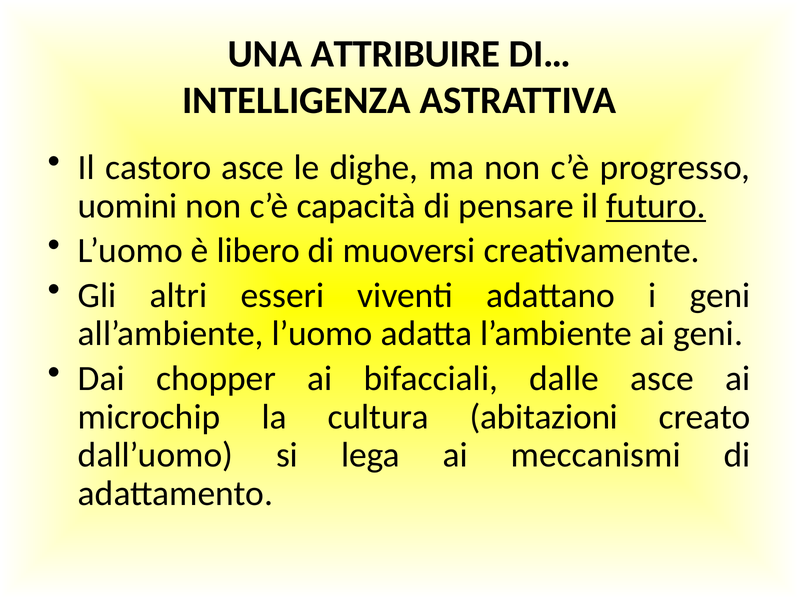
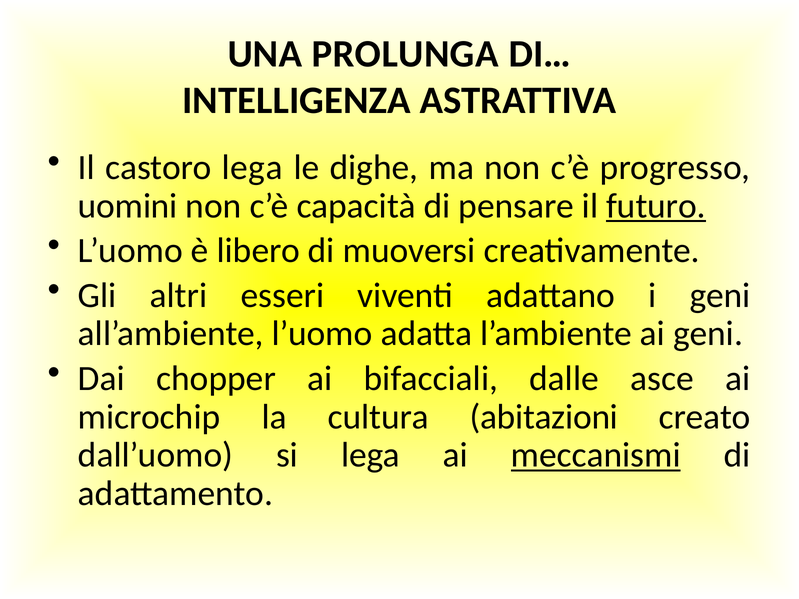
ATTRIBUIRE: ATTRIBUIRE -> PROLUNGA
castoro asce: asce -> lega
meccanismi underline: none -> present
